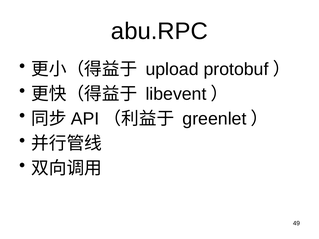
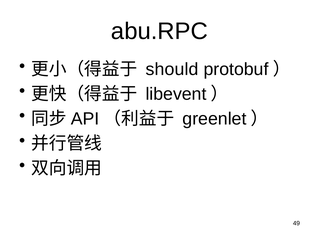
upload: upload -> should
